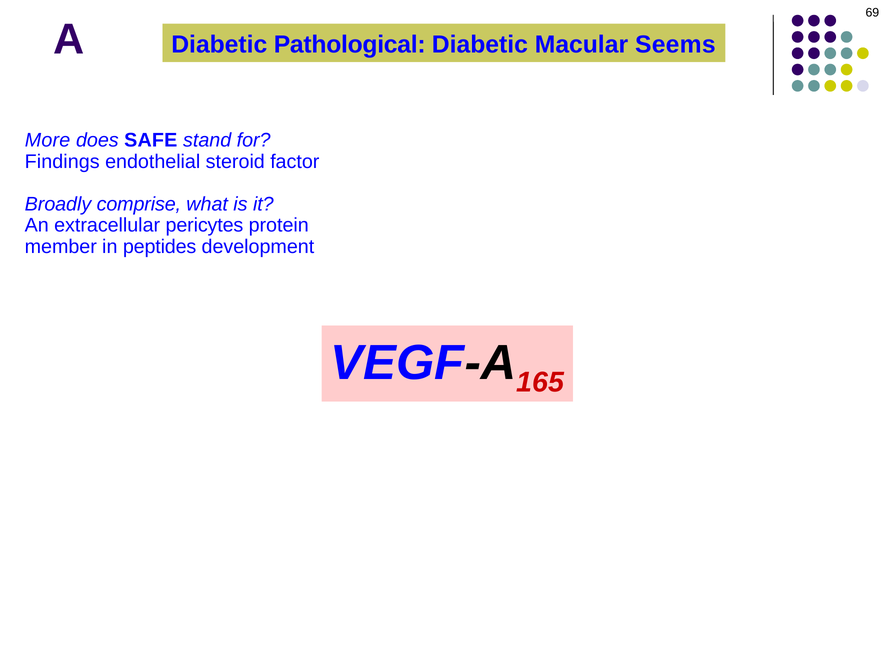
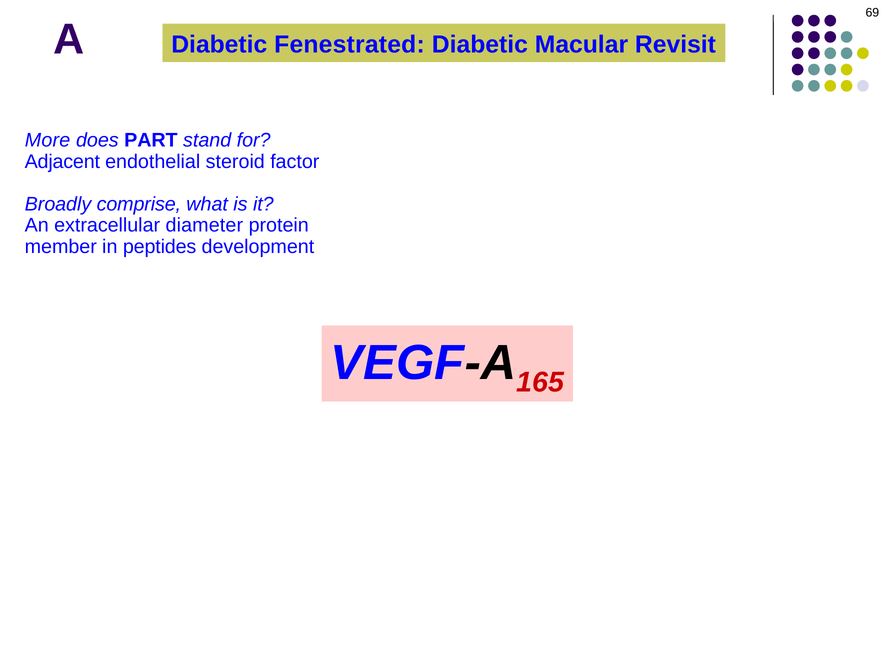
Pathological: Pathological -> Fenestrated
Seems: Seems -> Revisit
SAFE: SAFE -> PART
Findings: Findings -> Adjacent
pericytes: pericytes -> diameter
